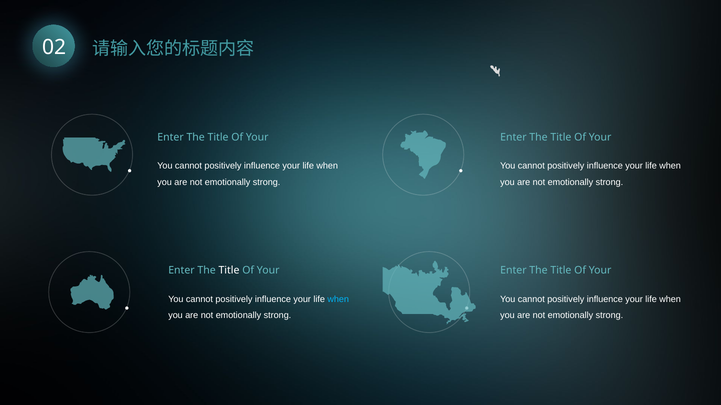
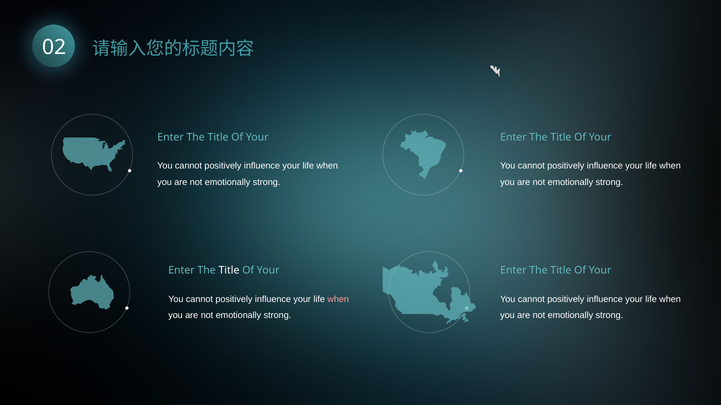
when at (338, 300) colour: light blue -> pink
